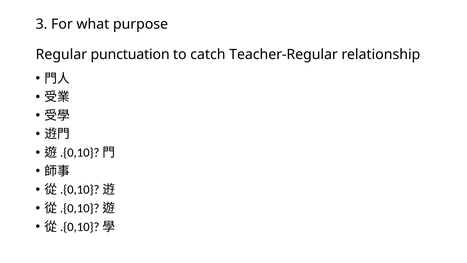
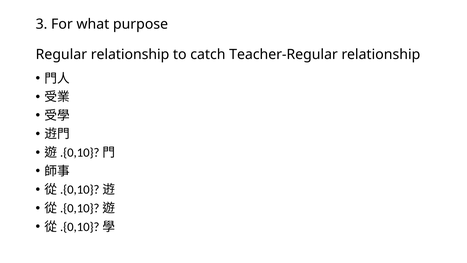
Regular punctuation: punctuation -> relationship
